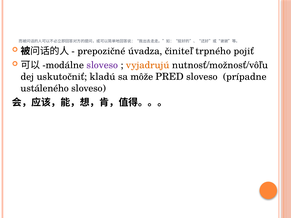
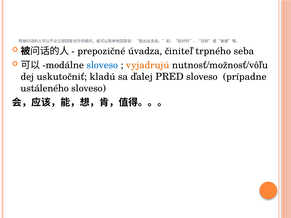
pojiť: pojiť -> seba
sloveso at (102, 65) colour: purple -> blue
môže: môže -> ďalej
